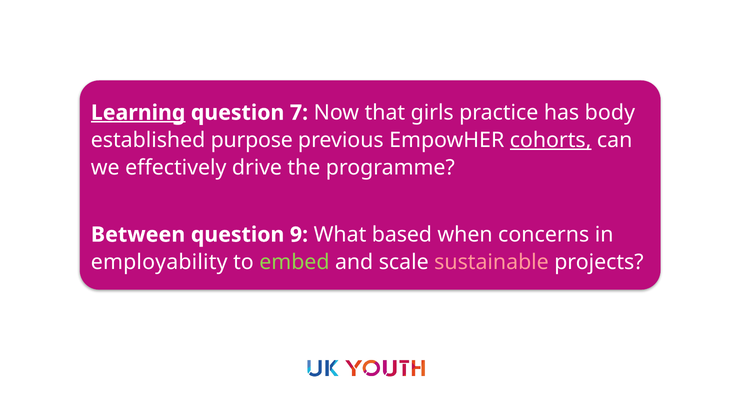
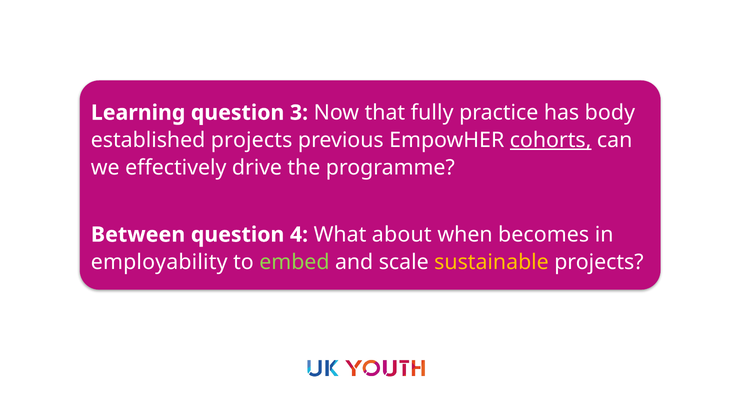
Learning underline: present -> none
7: 7 -> 3
girls: girls -> fully
established purpose: purpose -> projects
9: 9 -> 4
based: based -> about
concerns: concerns -> becomes
sustainable colour: pink -> yellow
